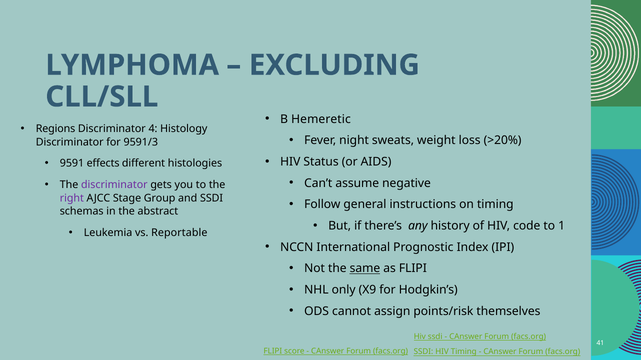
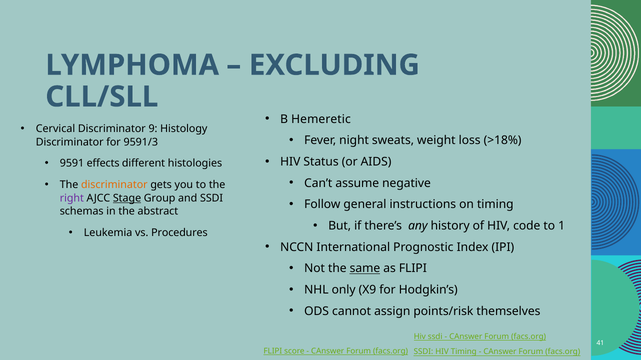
Regions: Regions -> Cervical
4: 4 -> 9
>20%: >20% -> >18%
discriminator at (114, 185) colour: purple -> orange
Stage underline: none -> present
Reportable: Reportable -> Procedures
